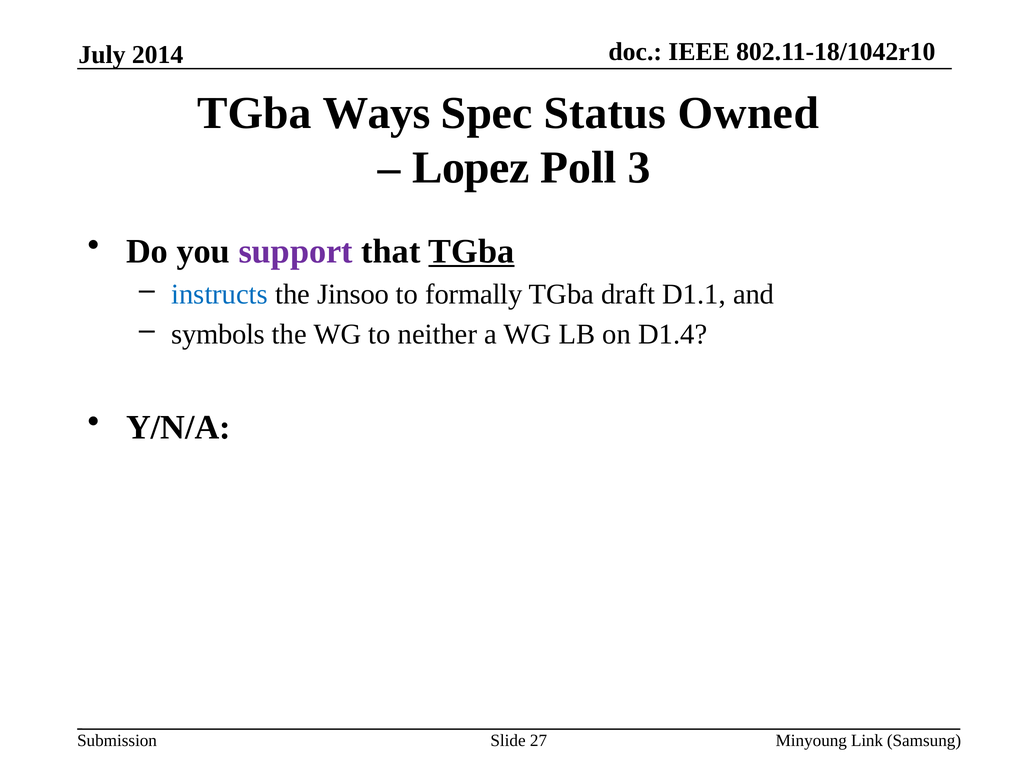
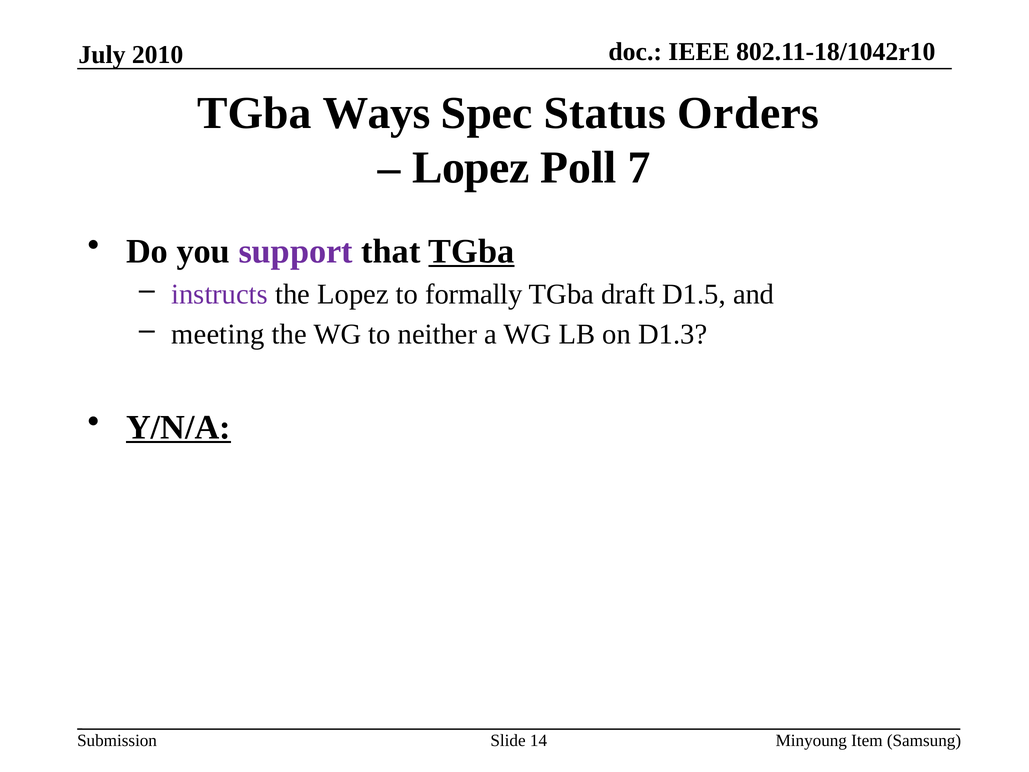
2014: 2014 -> 2010
Owned: Owned -> Orders
3: 3 -> 7
instructs colour: blue -> purple
the Jinsoo: Jinsoo -> Lopez
D1.1: D1.1 -> D1.5
symbols: symbols -> meeting
D1.4: D1.4 -> D1.3
Y/N/A underline: none -> present
27: 27 -> 14
Link: Link -> Item
